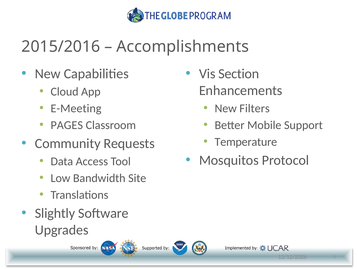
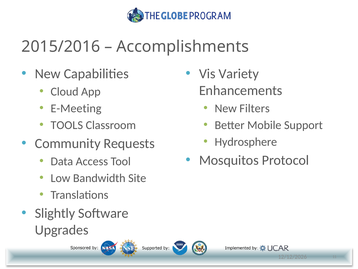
Section: Section -> Variety
PAGES: PAGES -> TOOLS
Temperature: Temperature -> Hydrosphere
